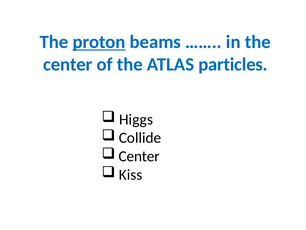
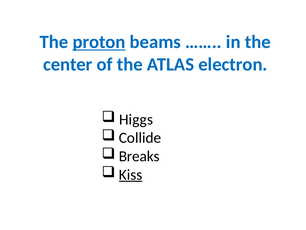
particles: particles -> electron
Center at (139, 156): Center -> Breaks
Kiss underline: none -> present
